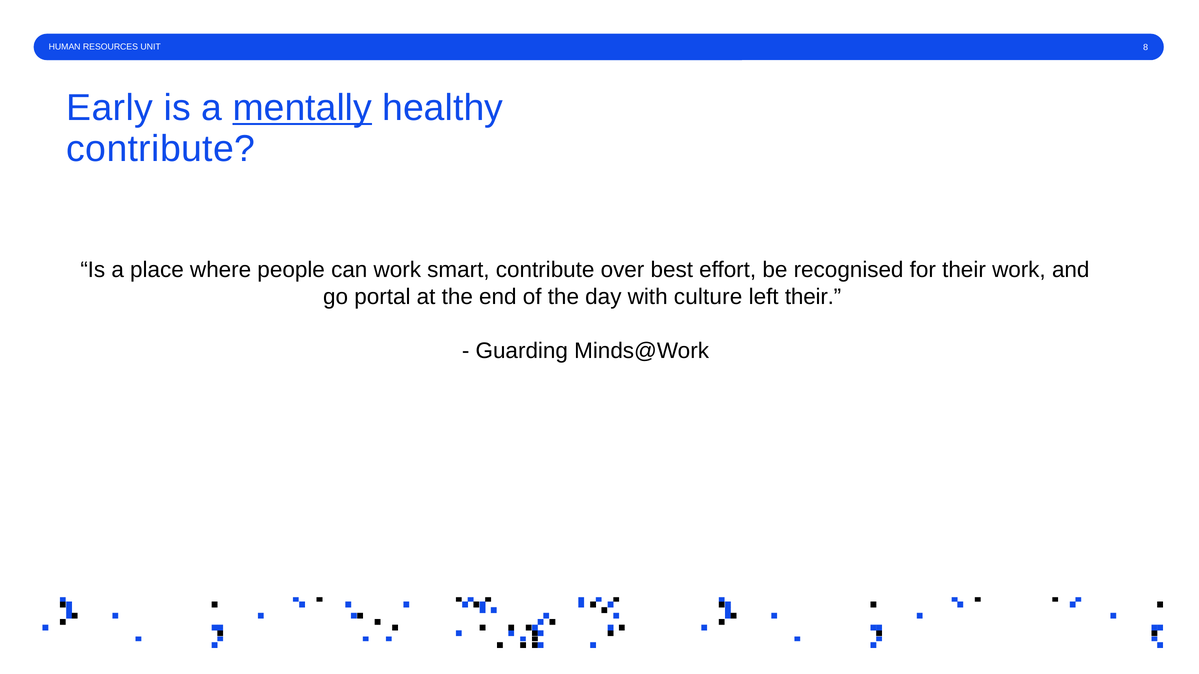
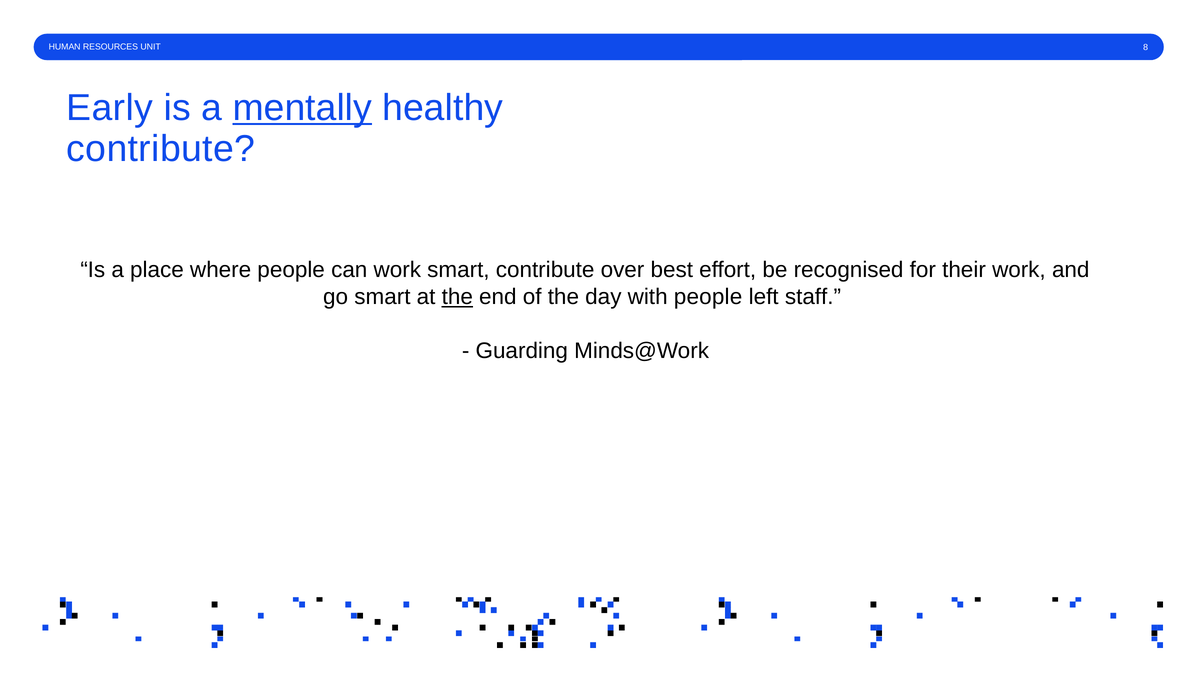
go portal: portal -> smart
the at (457, 297) underline: none -> present
with culture: culture -> people
left their: their -> staff
